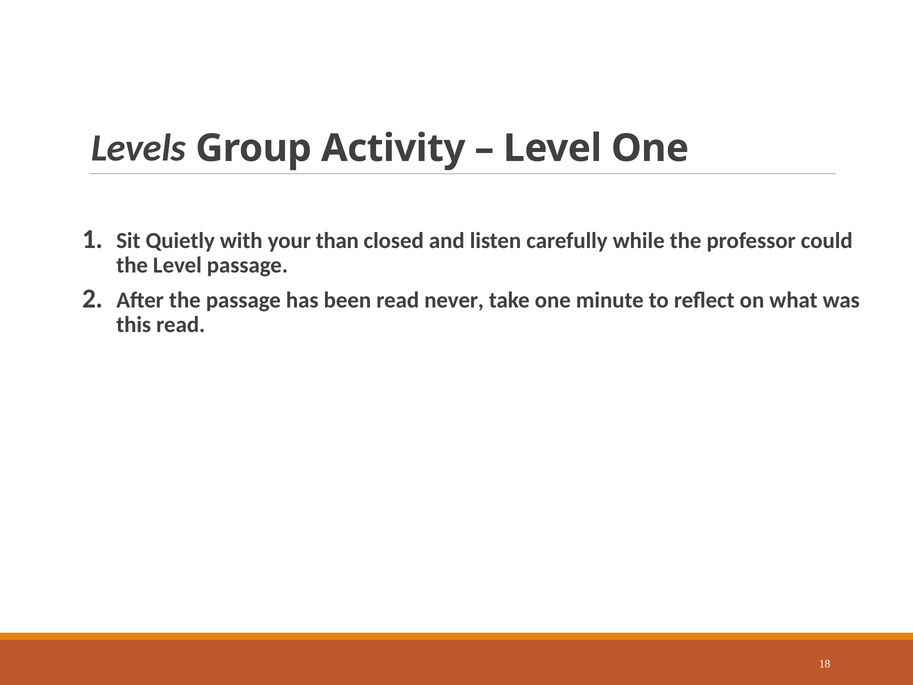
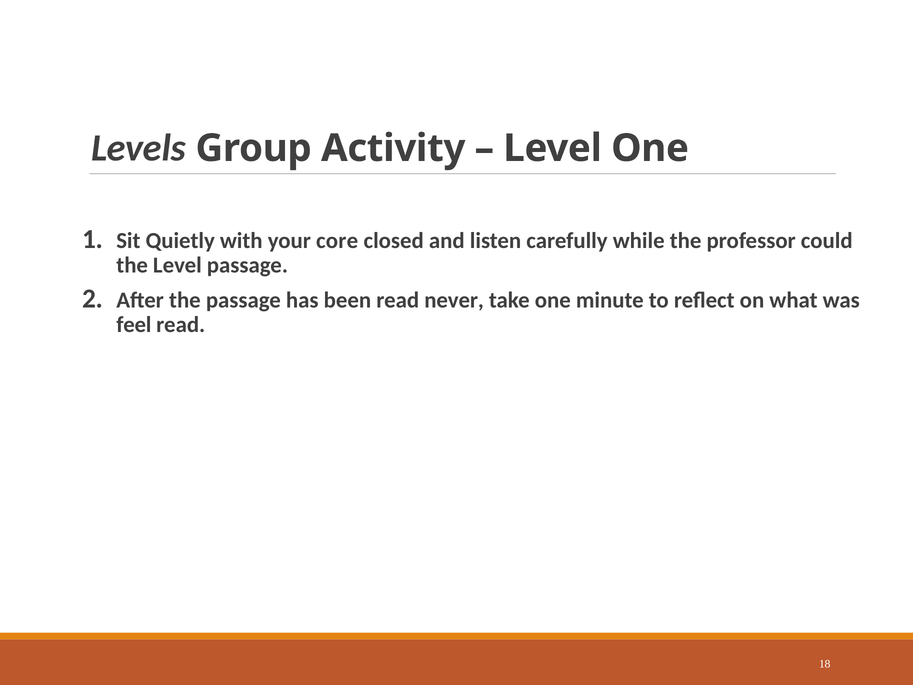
than: than -> core
this: this -> feel
